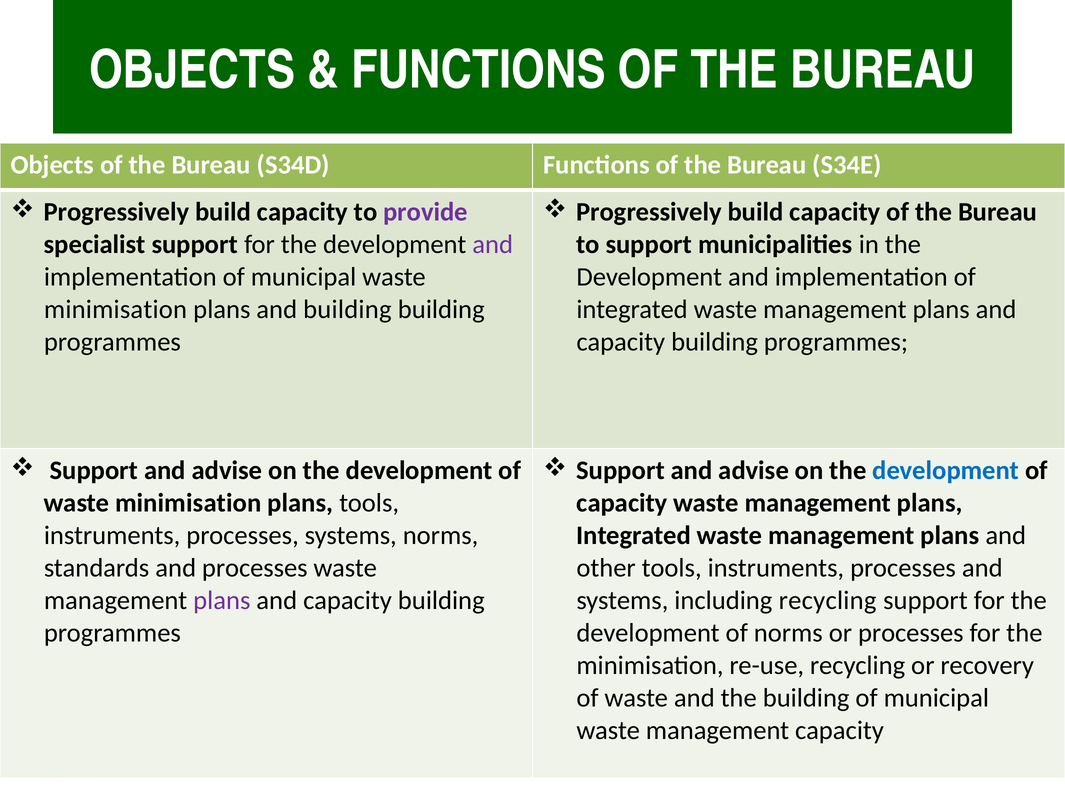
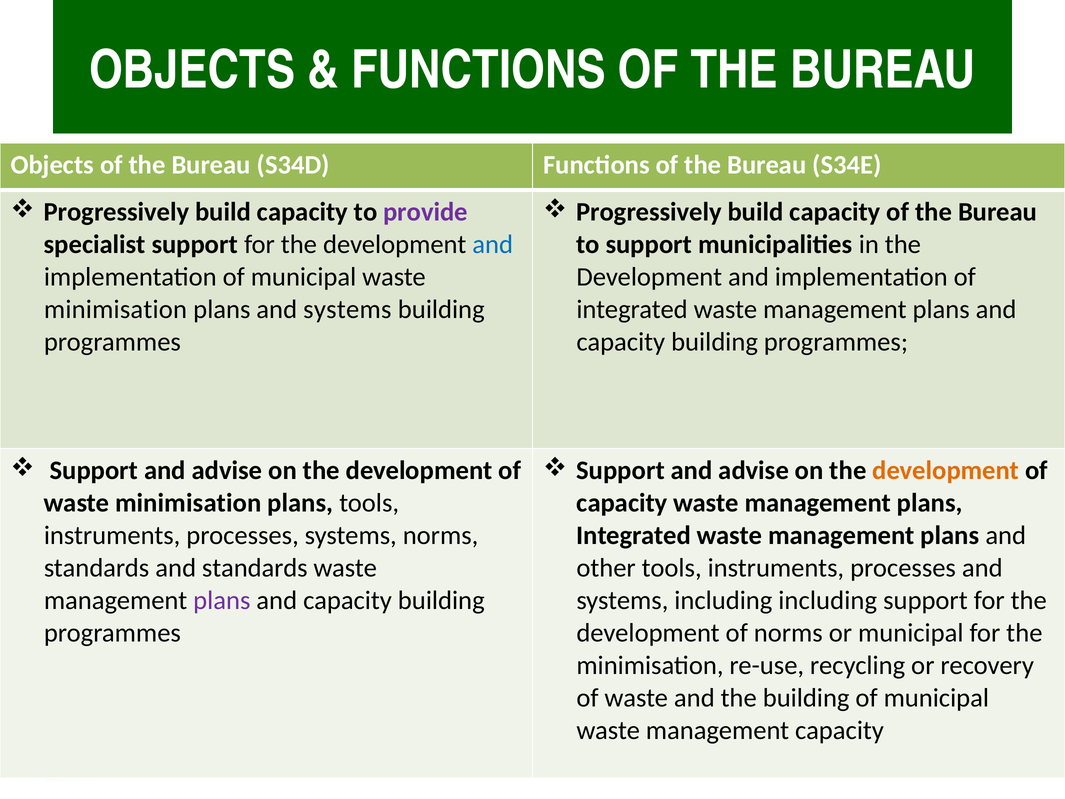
and at (493, 244) colour: purple -> blue
plans and building: building -> systems
development at (946, 470) colour: blue -> orange
and processes: processes -> standards
including recycling: recycling -> including
or processes: processes -> municipal
